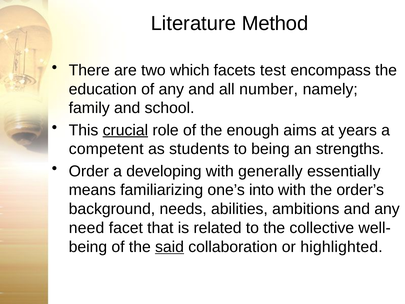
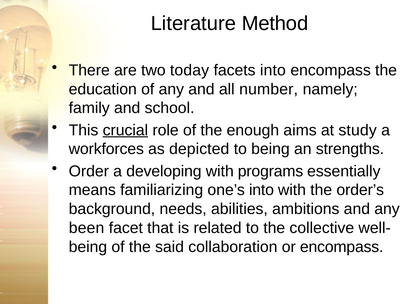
which: which -> today
facets test: test -> into
years: years -> study
competent: competent -> workforces
students: students -> depicted
generally: generally -> programs
need: need -> been
said underline: present -> none
or highlighted: highlighted -> encompass
